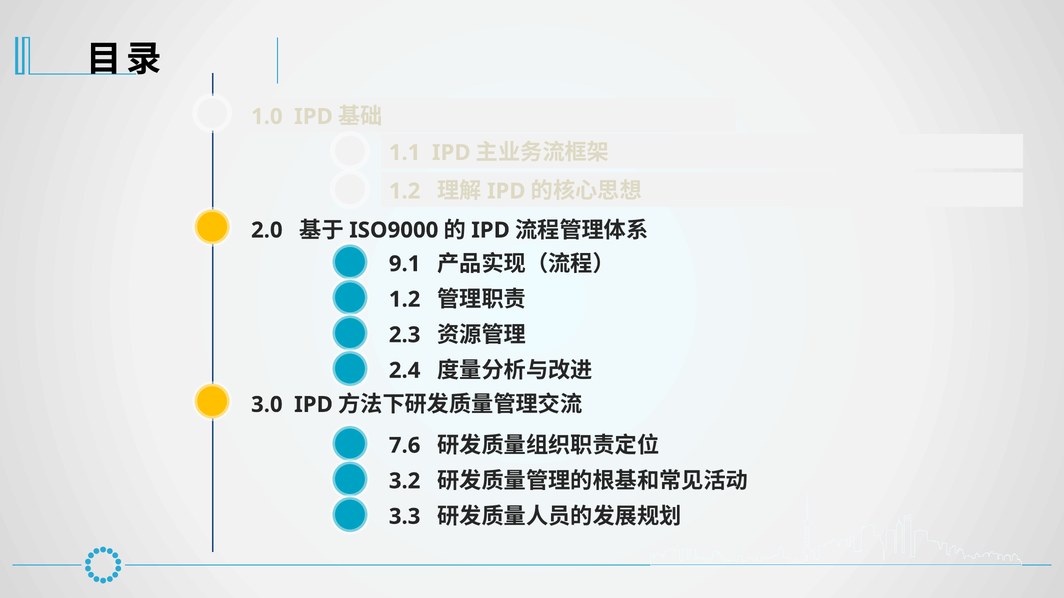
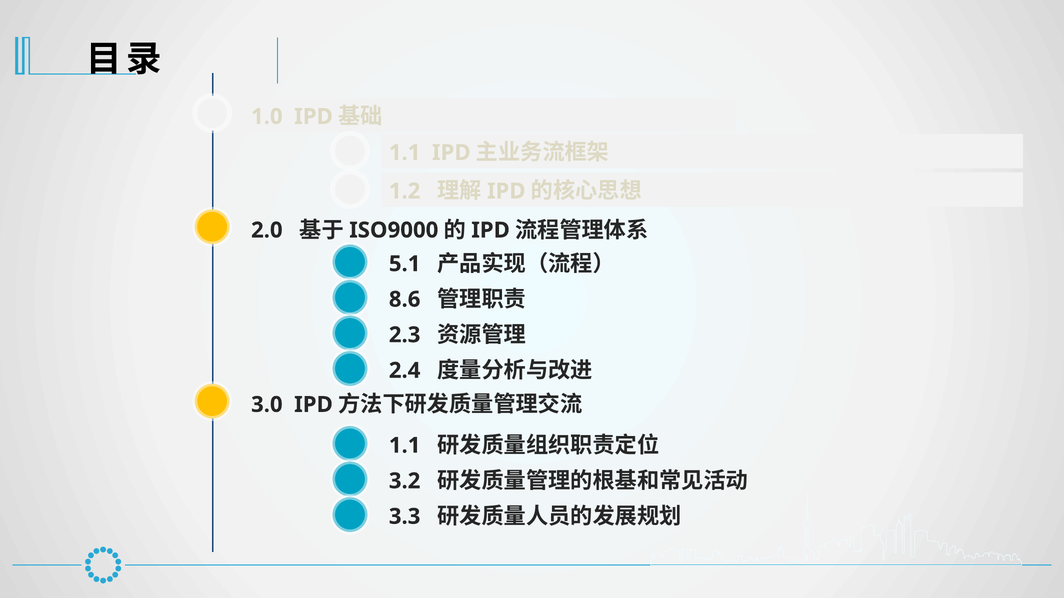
9.1: 9.1 -> 5.1
1.2 at (405, 300): 1.2 -> 8.6
7.6 at (405, 446): 7.6 -> 1.1
